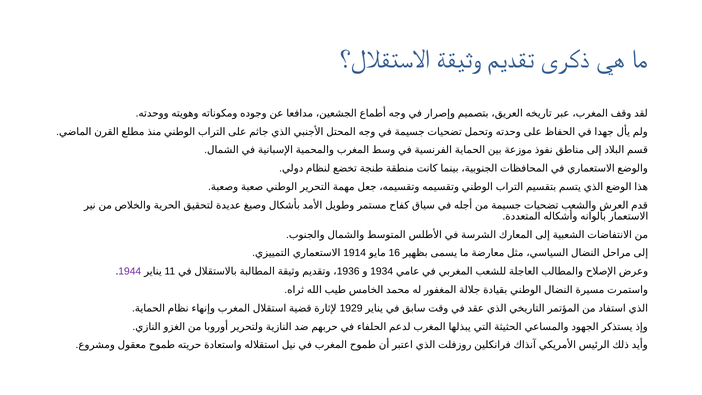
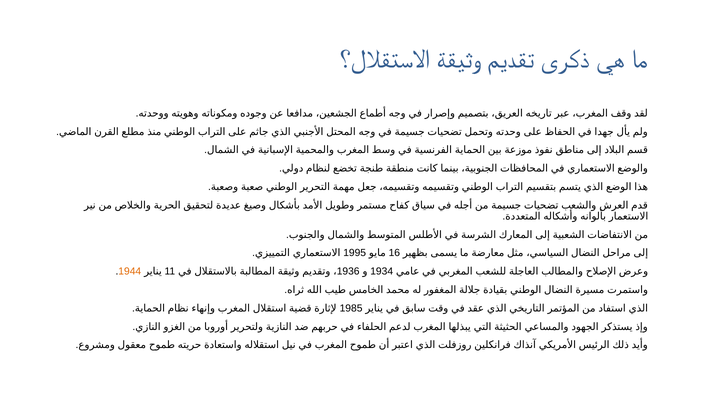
1914: 1914 -> 1995
1944 colour: purple -> orange
1929: 1929 -> 1985
